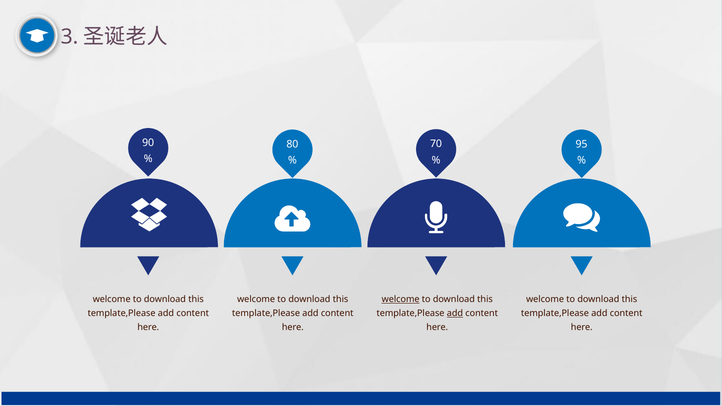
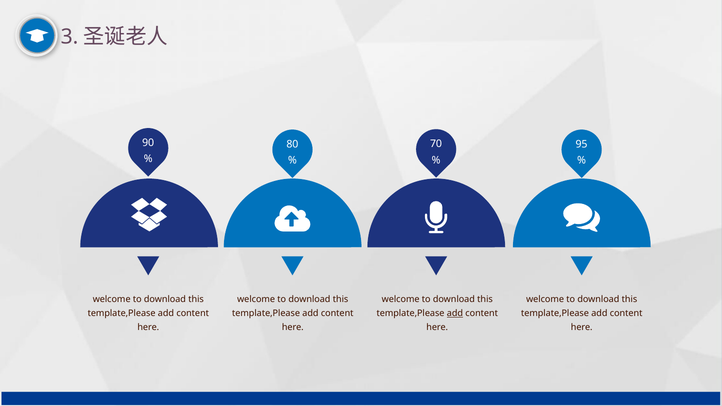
welcome at (401, 299) underline: present -> none
